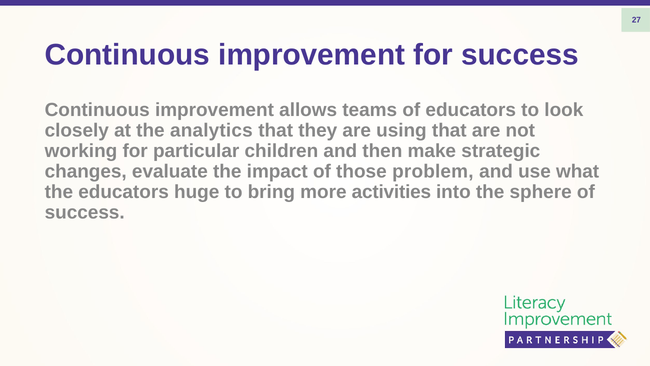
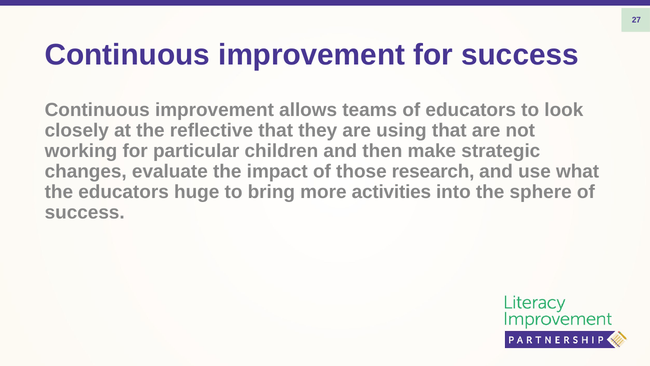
analytics: analytics -> reflective
problem: problem -> research
